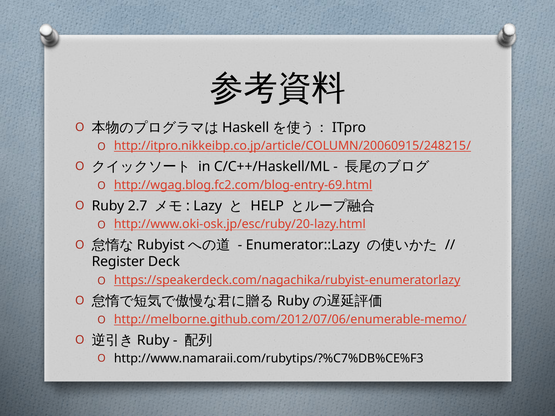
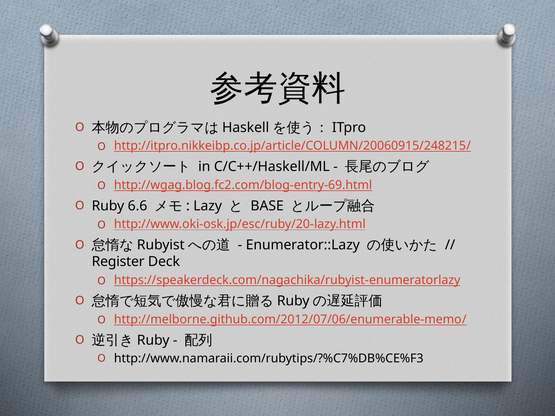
2.7: 2.7 -> 6.6
HELP: HELP -> BASE
